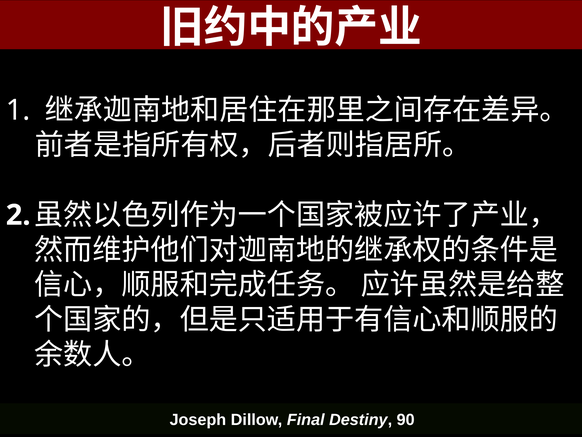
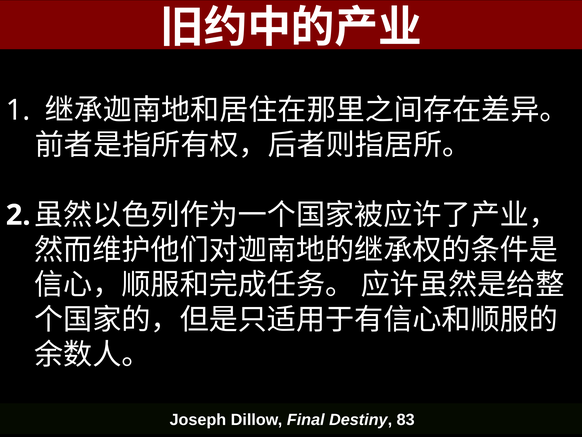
90: 90 -> 83
